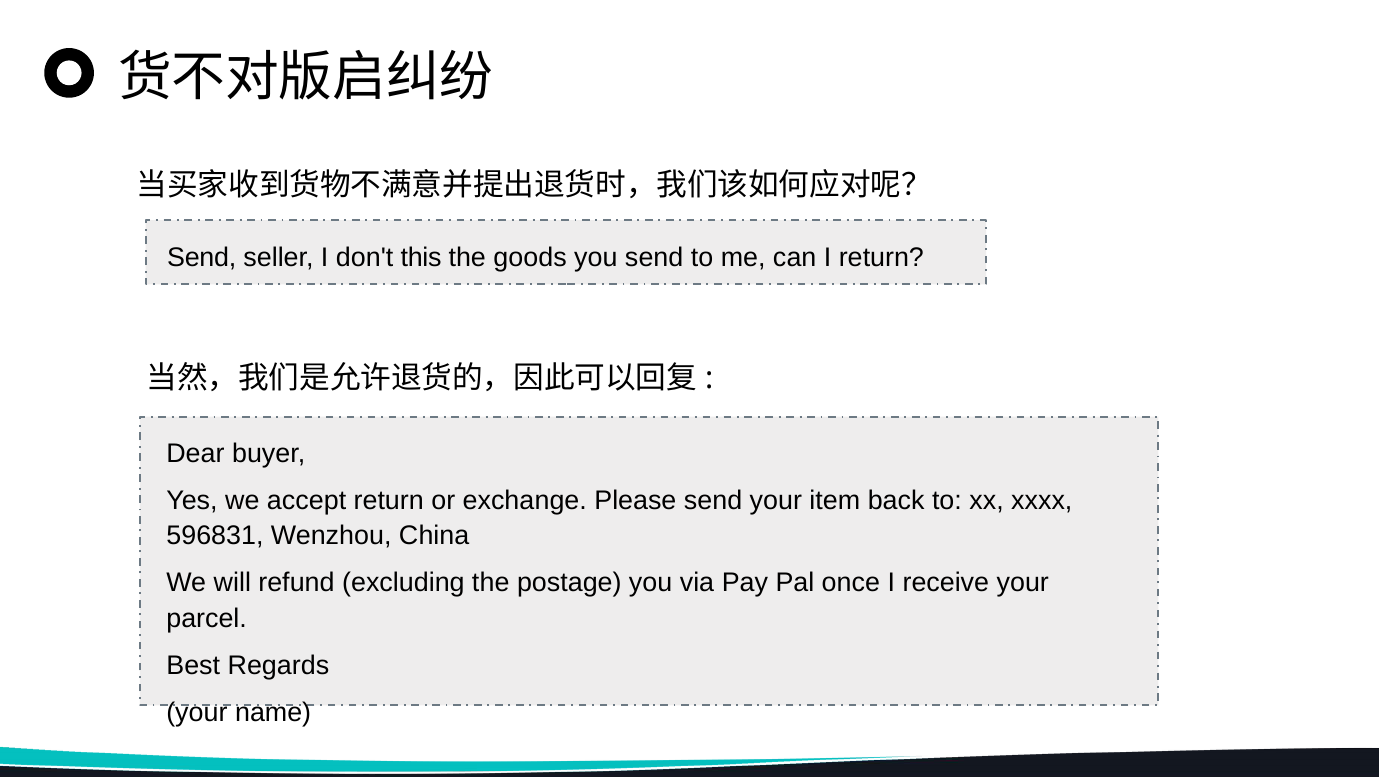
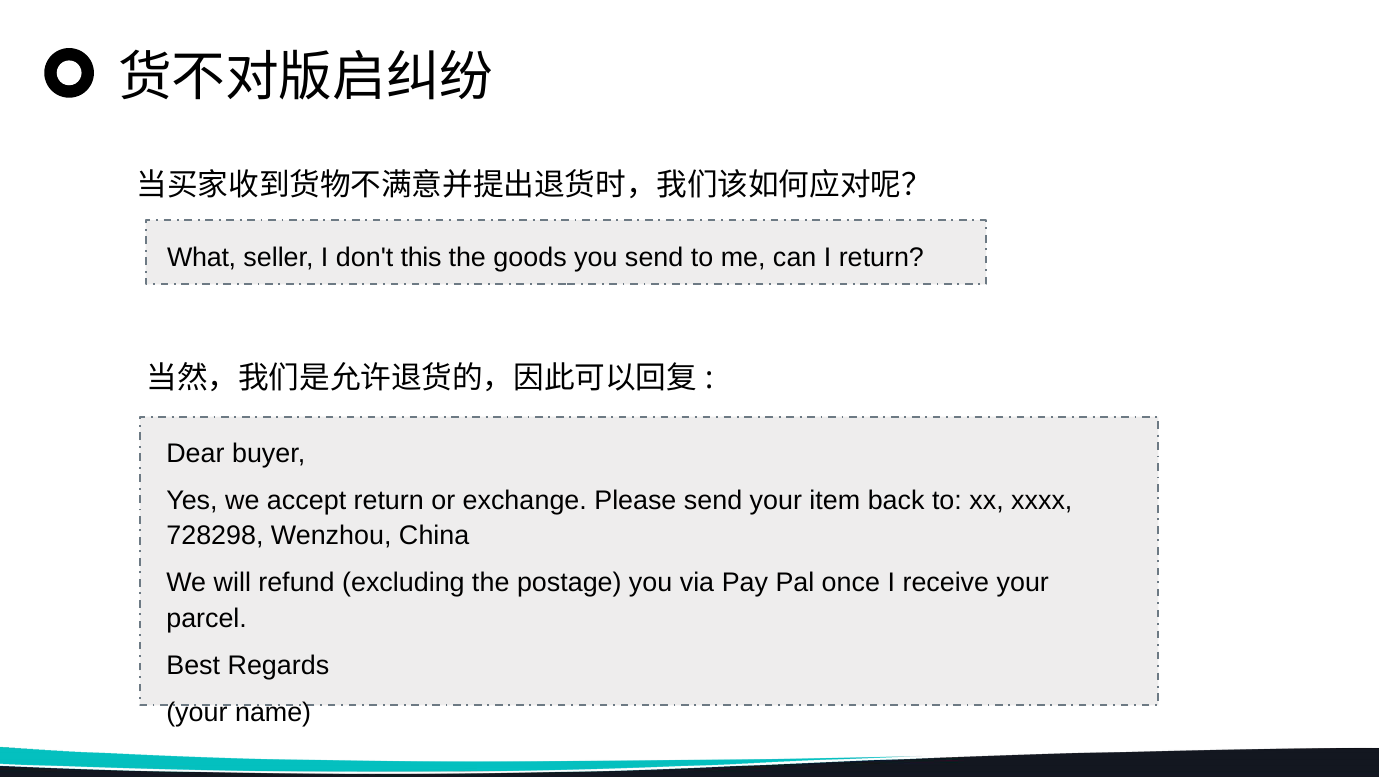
Send at (202, 258): Send -> What
596831: 596831 -> 728298
